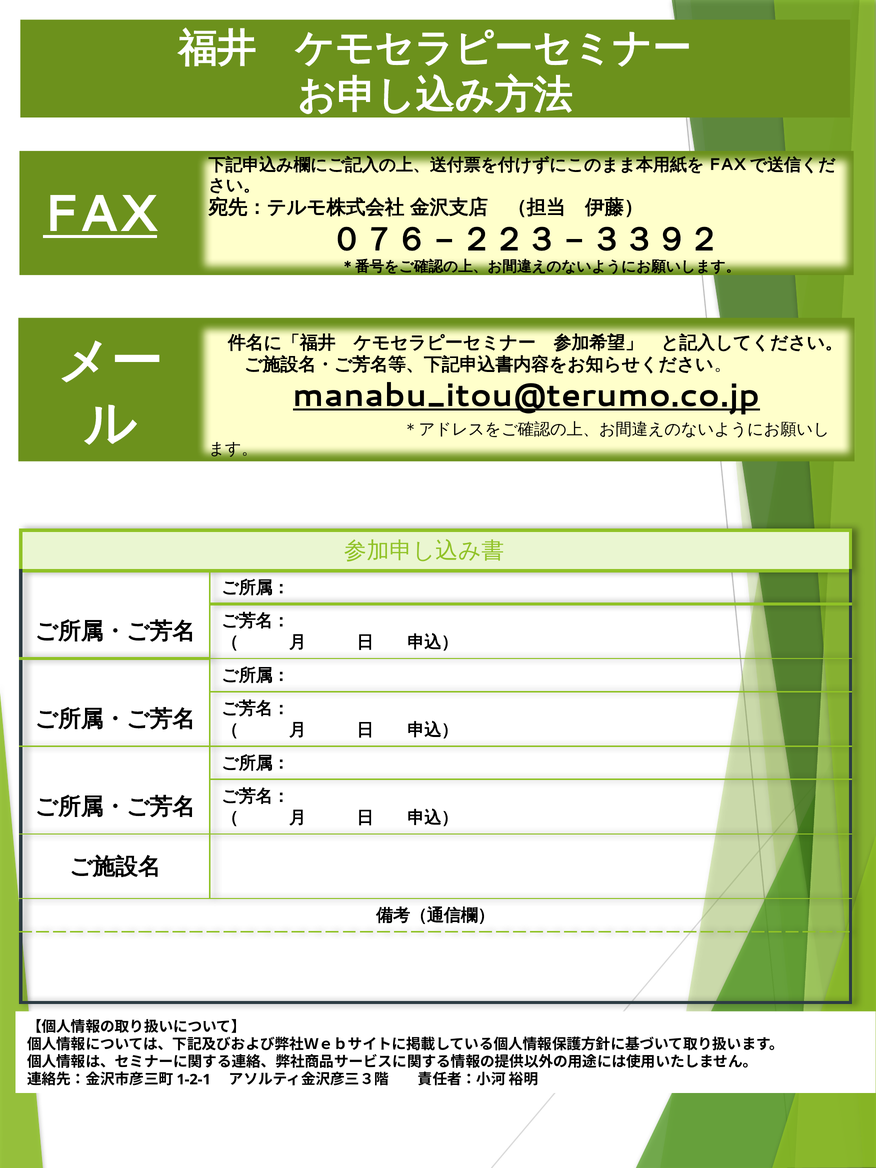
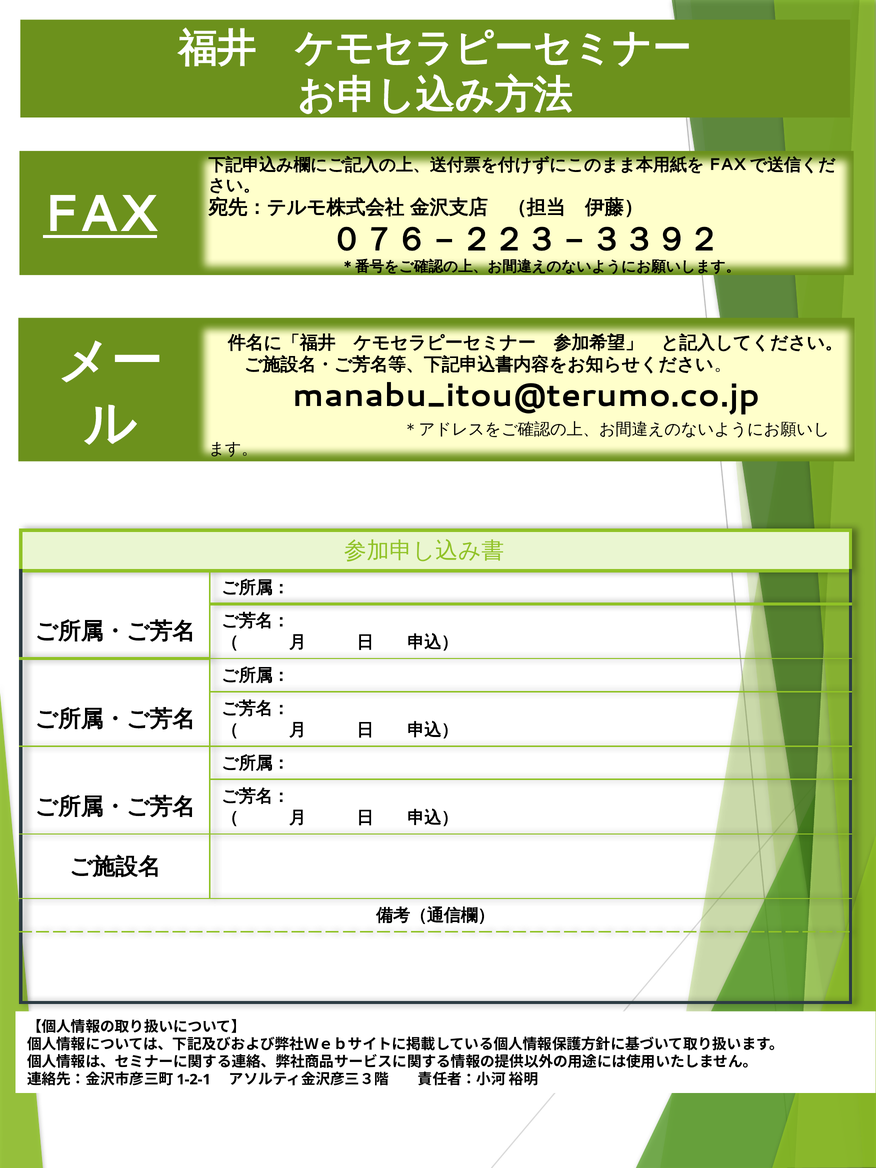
manabu_itou@terumo.co.jp underline: present -> none
